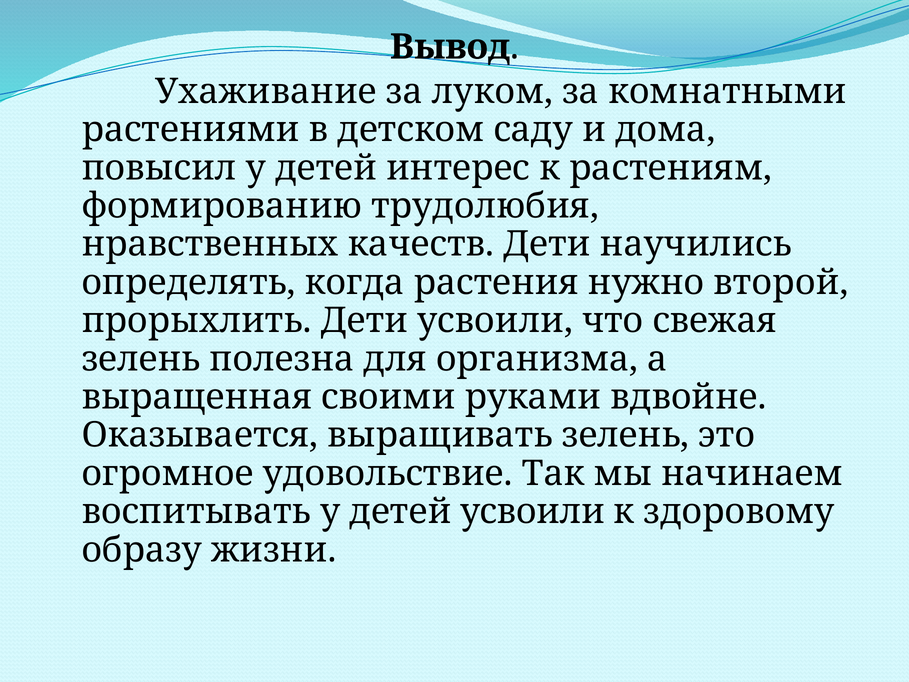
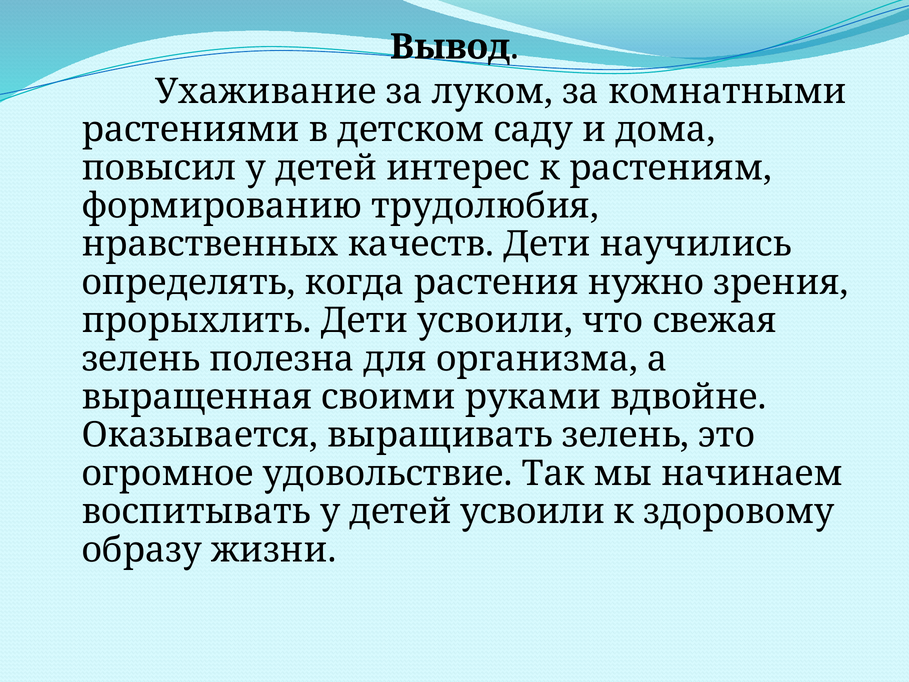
второй: второй -> зрения
